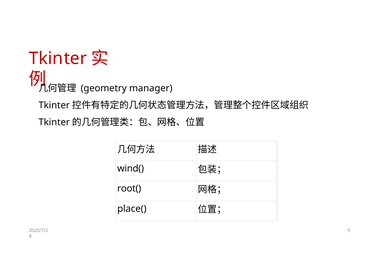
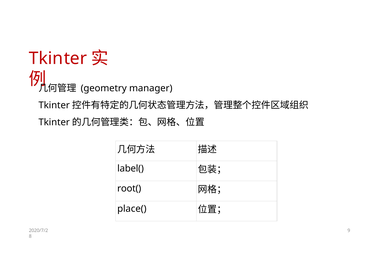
wind(: wind( -> label(
